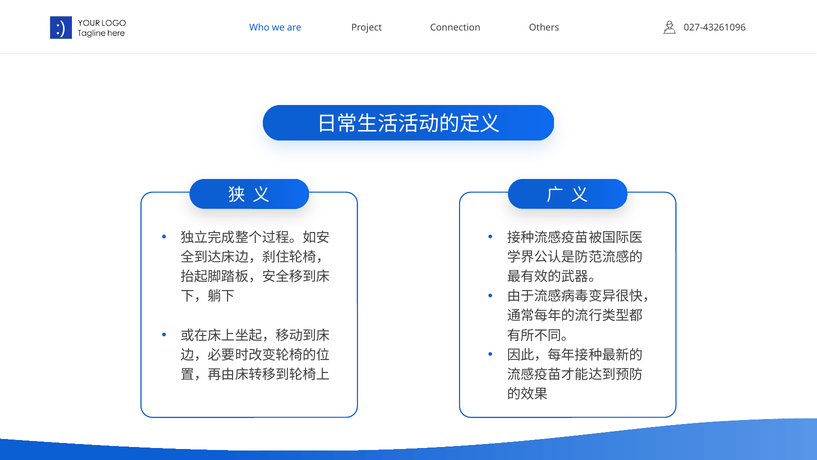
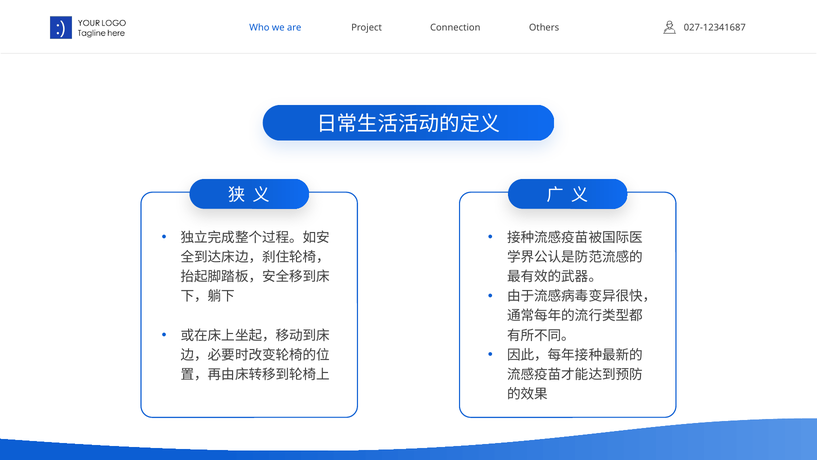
027-43261096: 027-43261096 -> 027-12341687
